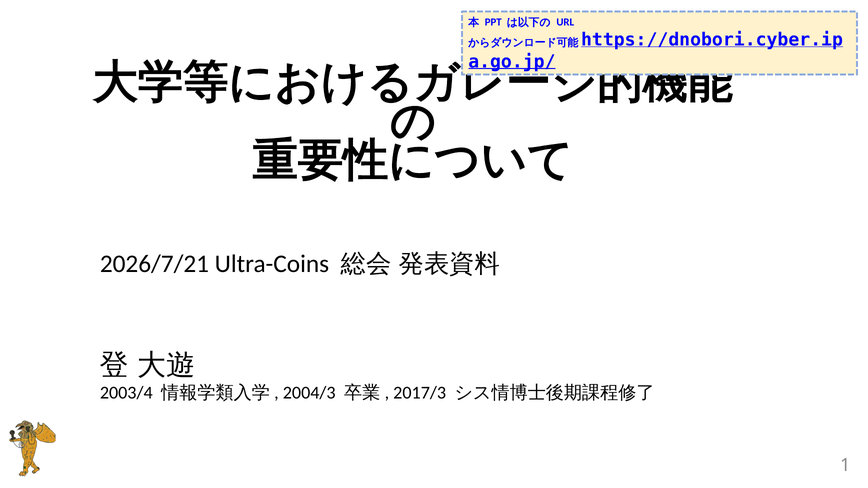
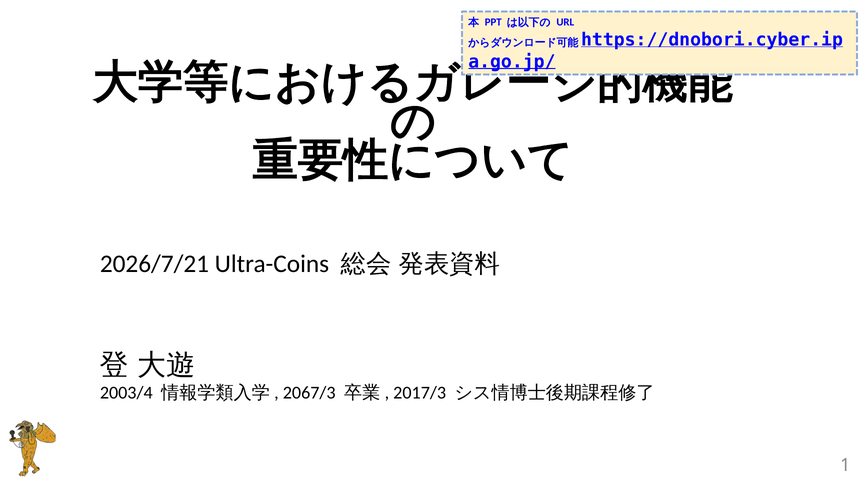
2004/3: 2004/3 -> 2067/3
